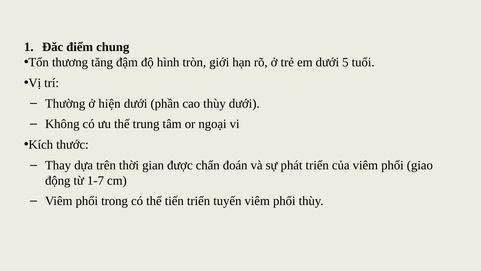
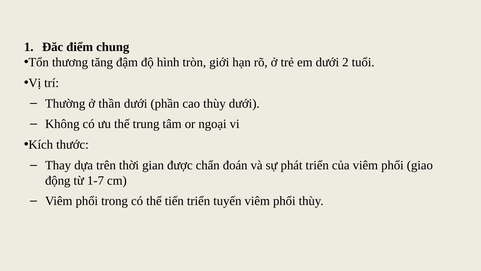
5: 5 -> 2
hiện: hiện -> thần
